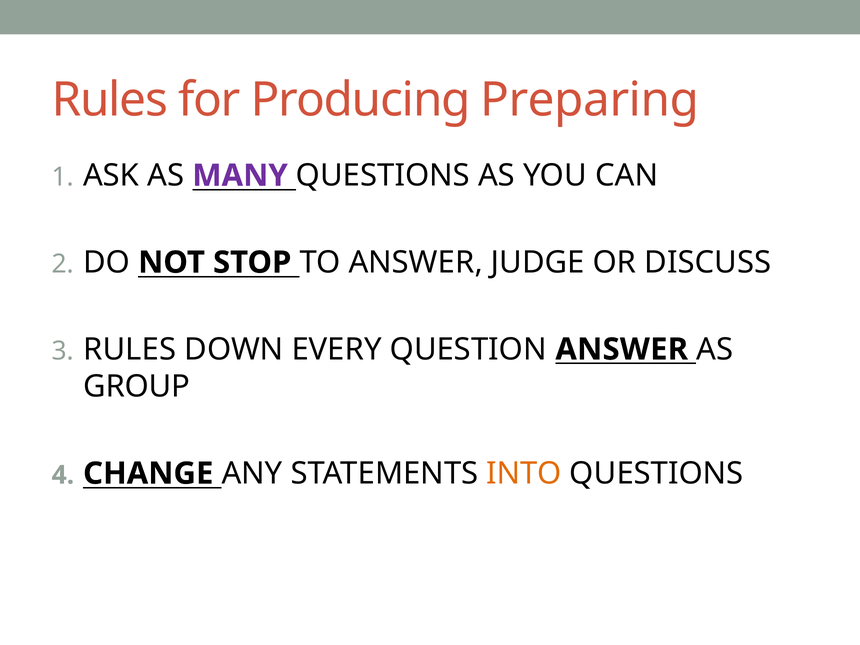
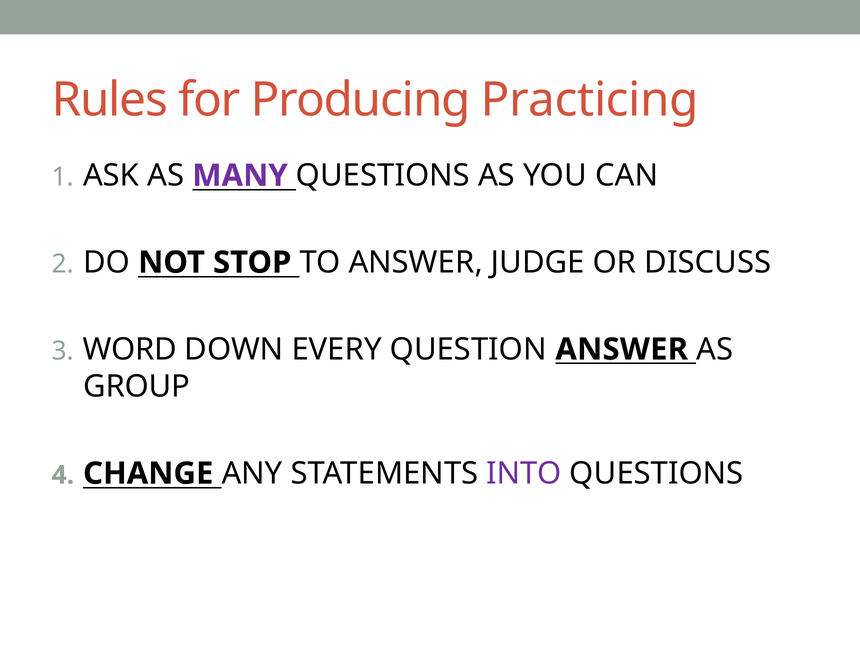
Preparing: Preparing -> Practicing
RULES at (130, 349): RULES -> WORD
INTO colour: orange -> purple
